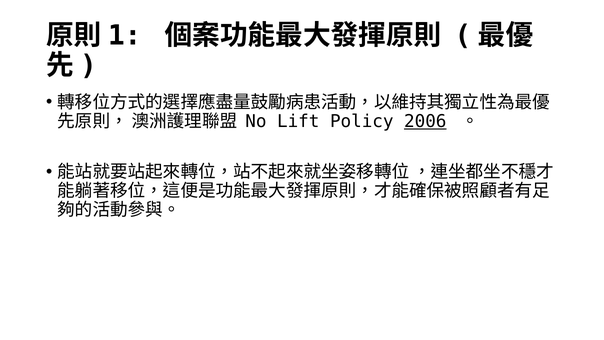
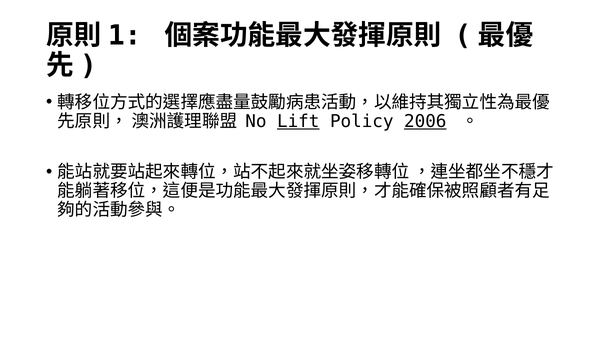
Lift underline: none -> present
